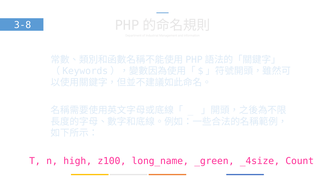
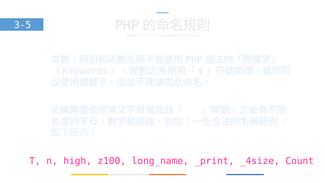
3-8: 3-8 -> 3-5
_green: _green -> _print
